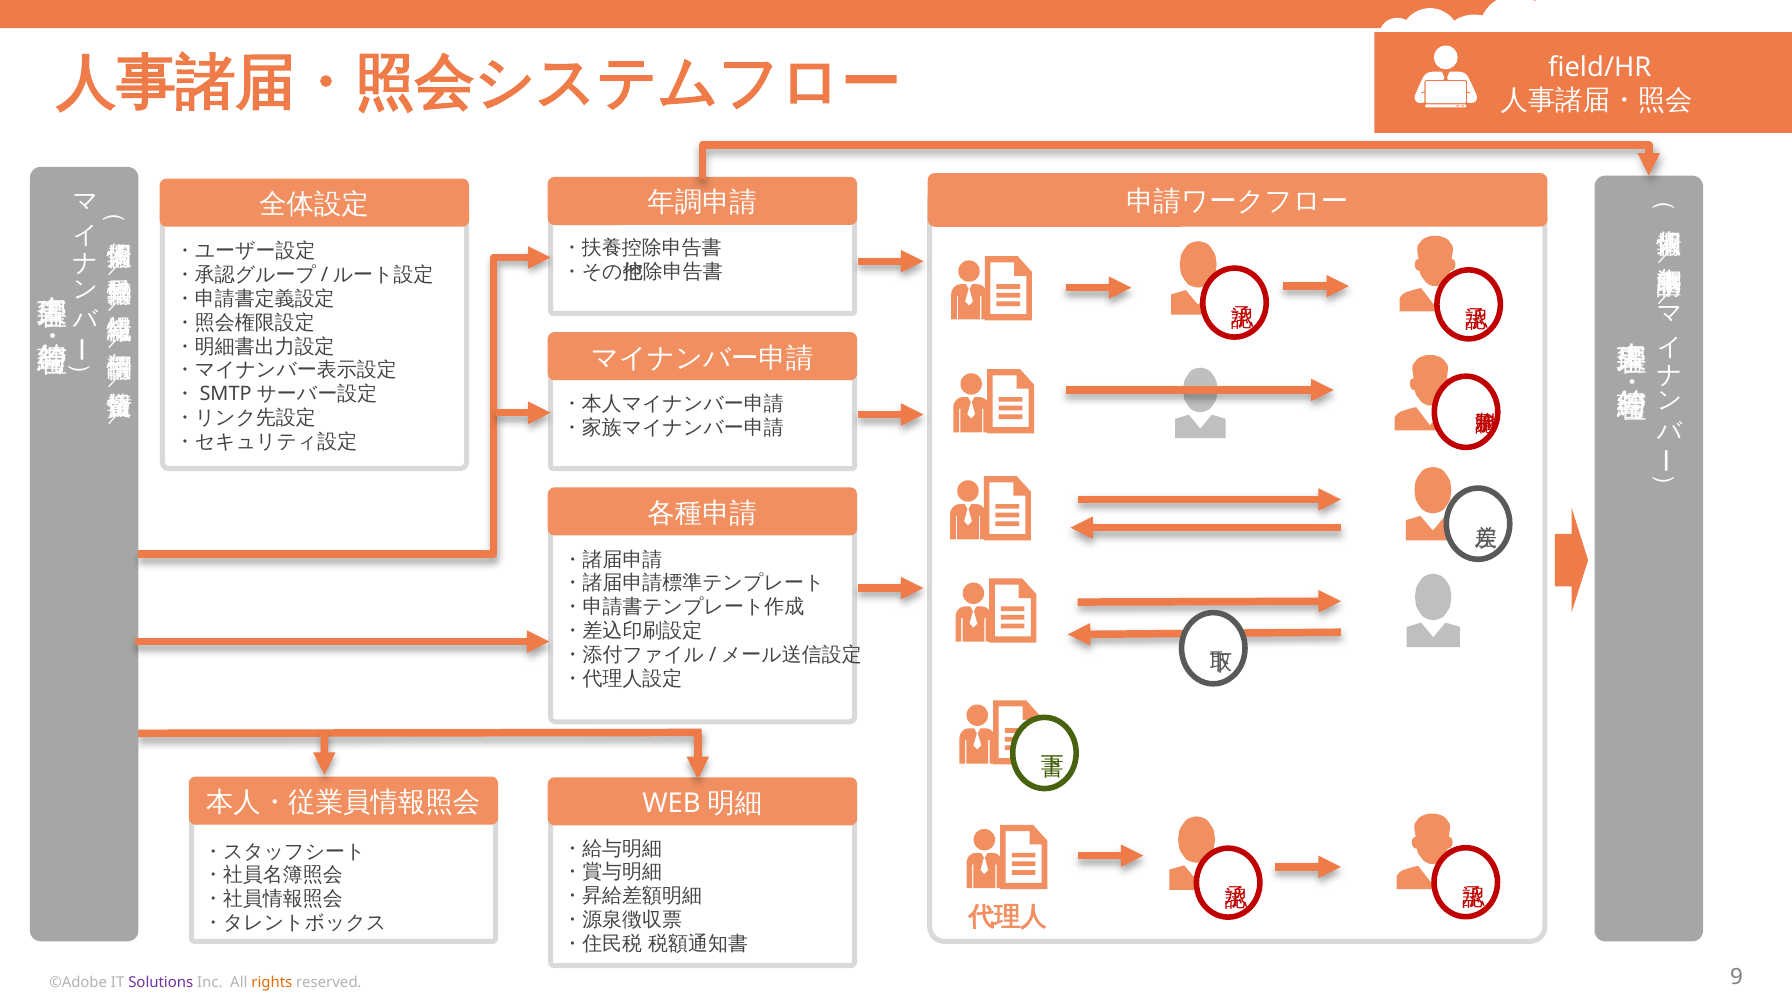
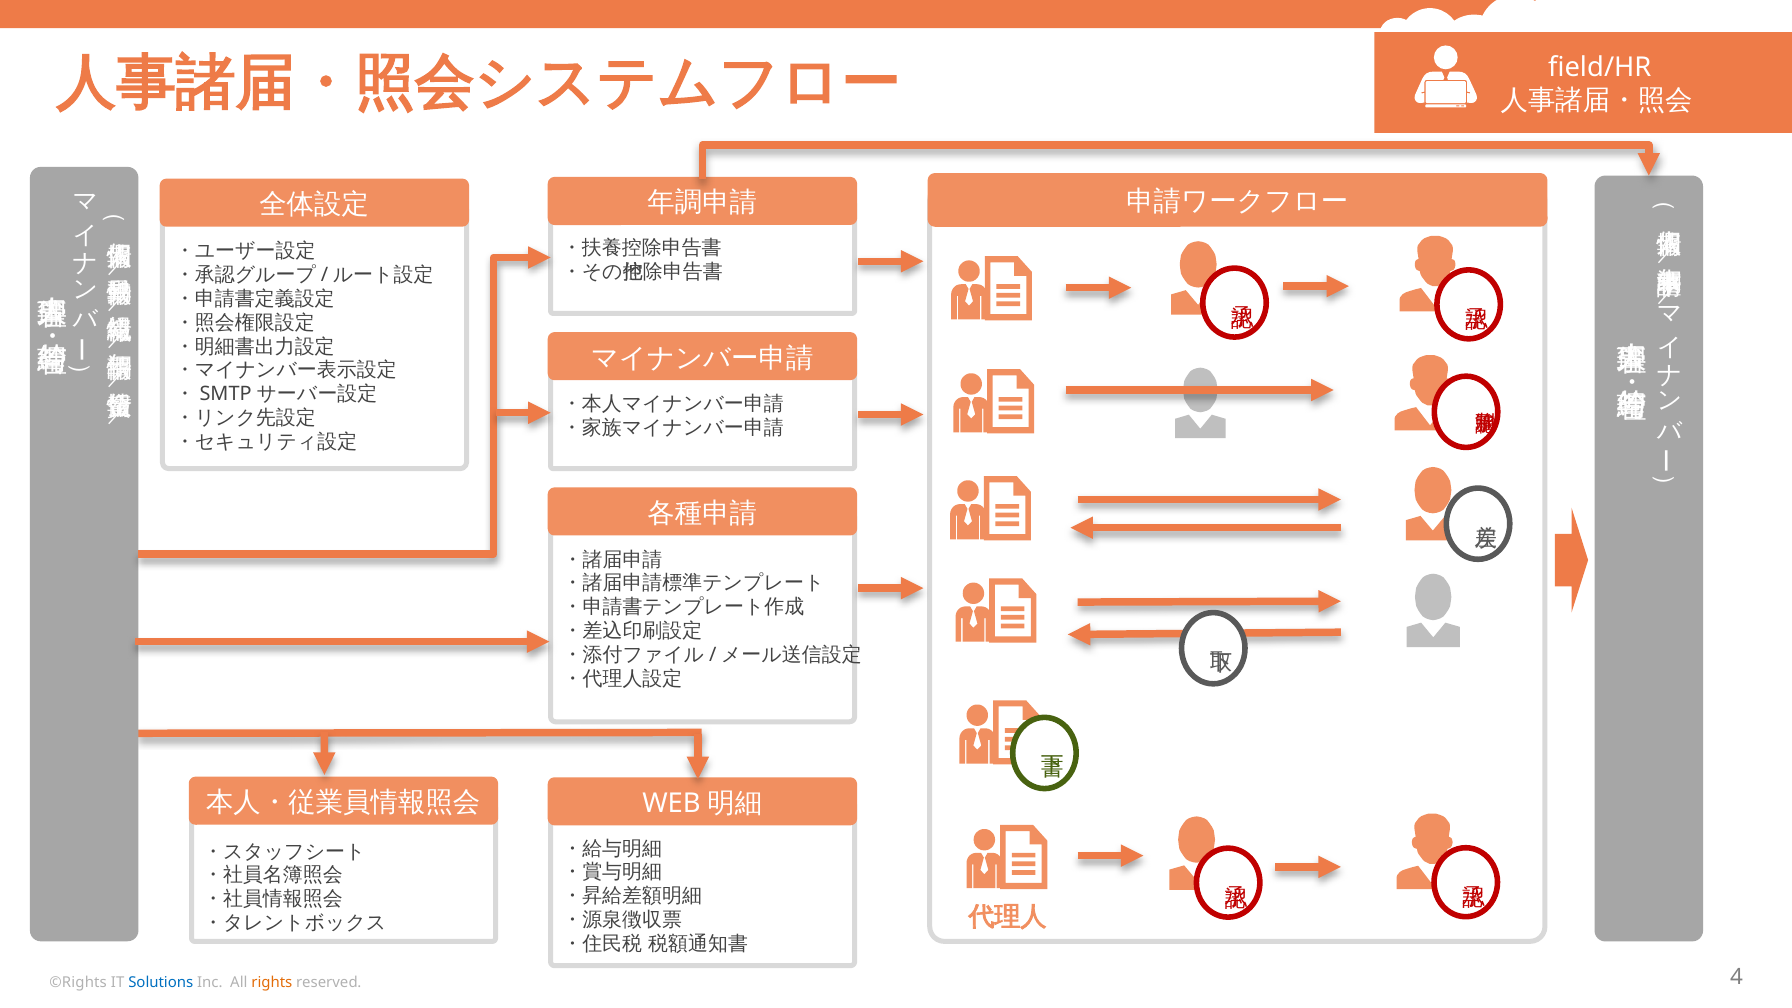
©Adobe: ©Adobe -> ©Rights
Solutions colour: purple -> blue
9: 9 -> 4
